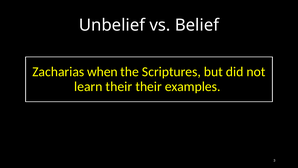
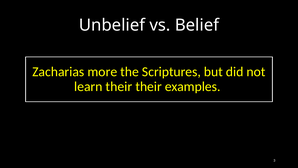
when: when -> more
